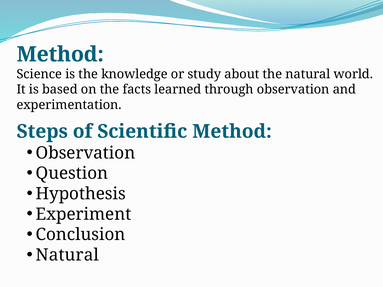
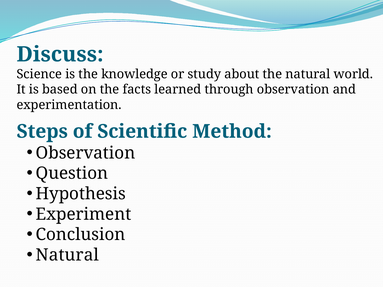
Method at (60, 54): Method -> Discuss
